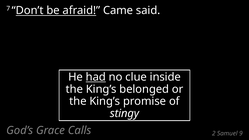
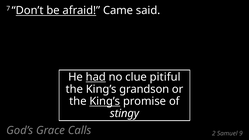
inside: inside -> pitiful
belonged: belonged -> grandson
King’s at (105, 101) underline: none -> present
